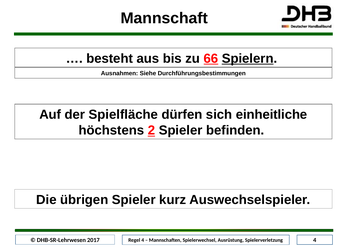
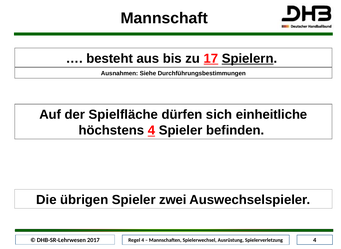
66: 66 -> 17
höchstens 2: 2 -> 4
kurz: kurz -> zwei
